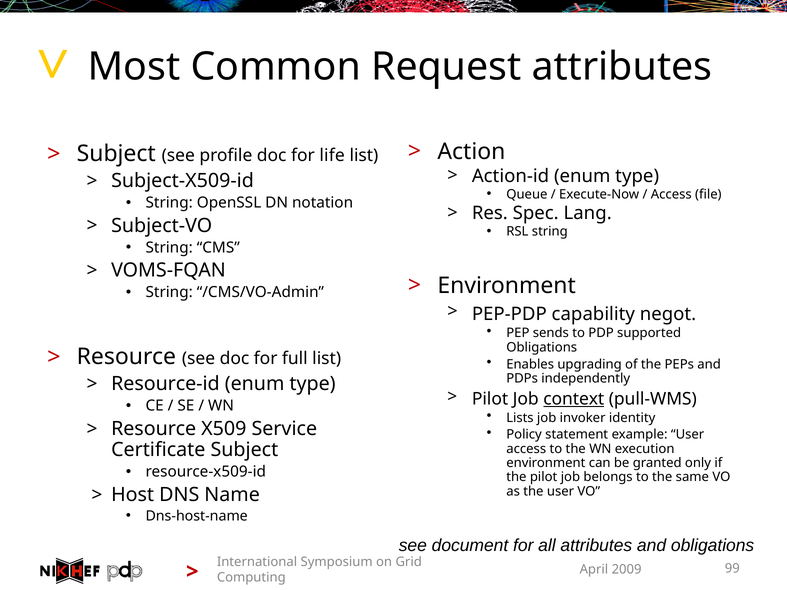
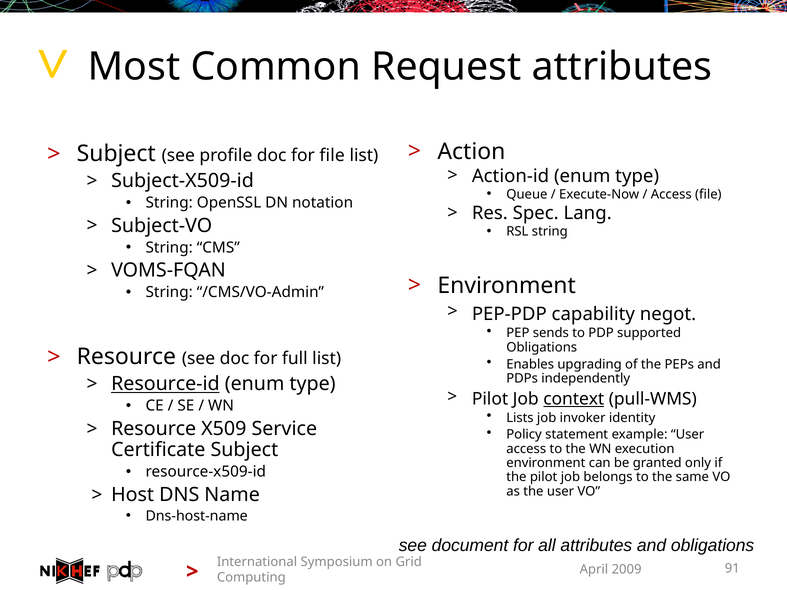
for life: life -> file
Resource-id underline: none -> present
99: 99 -> 91
